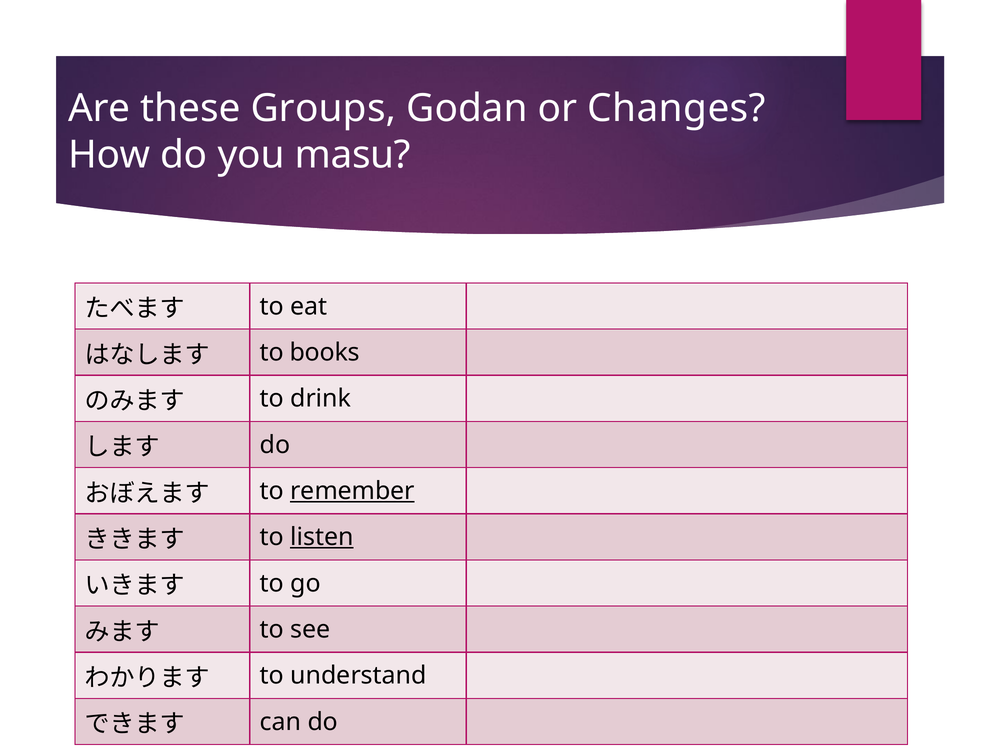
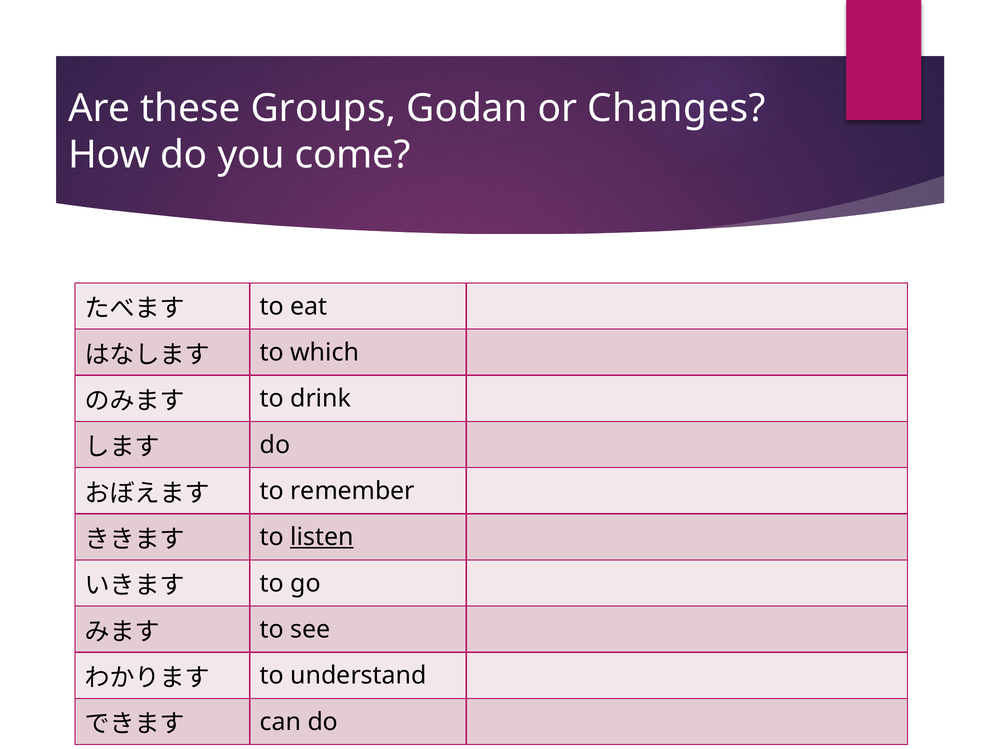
masu: masu -> come
books: books -> which
remember underline: present -> none
